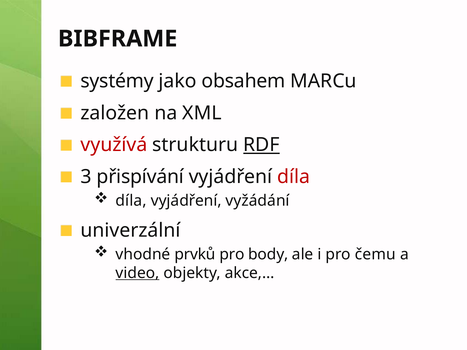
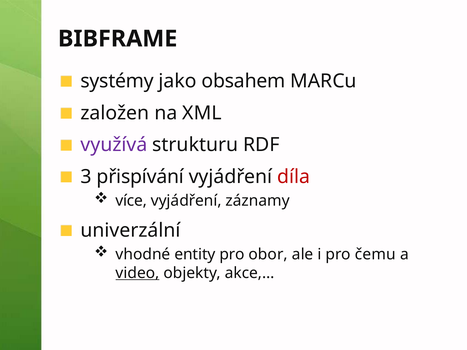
využívá colour: red -> purple
RDF underline: present -> none
díla at (131, 201): díla -> více
vyžádání: vyžádání -> záznamy
prvků: prvků -> entity
body: body -> obor
